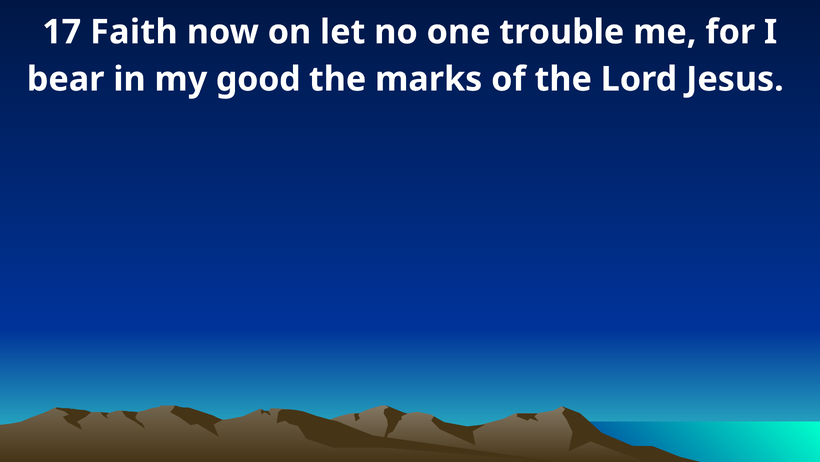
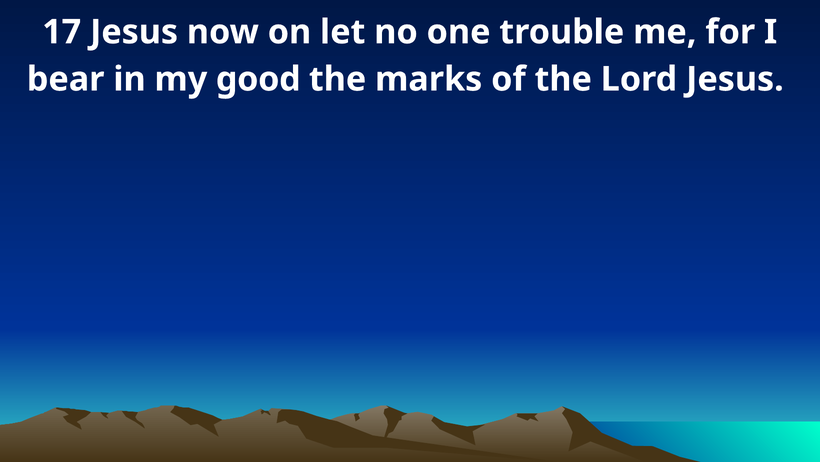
17 Faith: Faith -> Jesus
